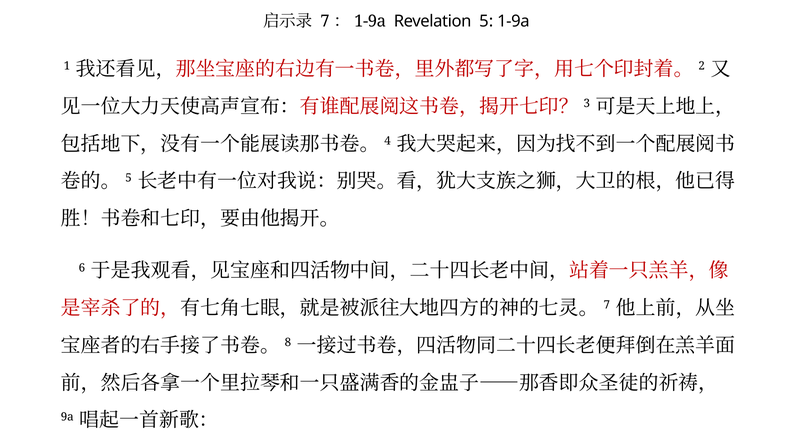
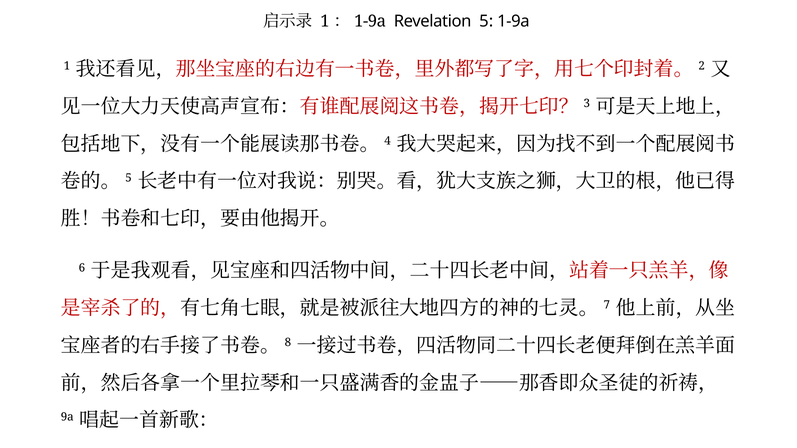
7 at (325, 21): 7 -> 1
